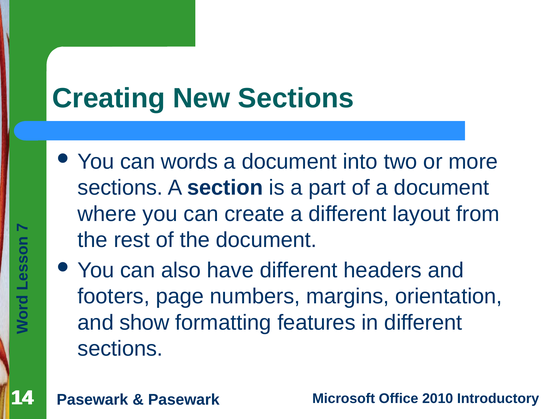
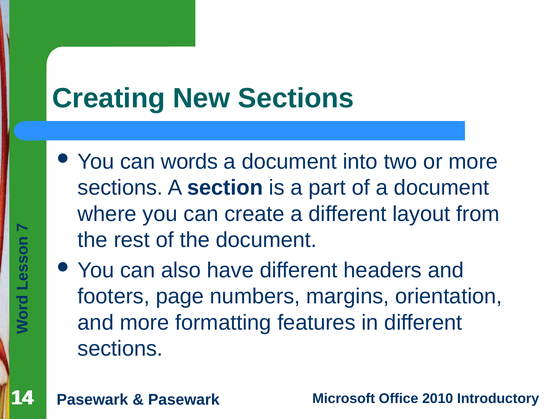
and show: show -> more
